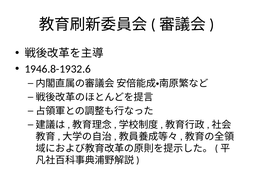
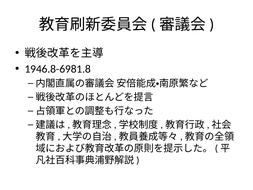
1946.8-1932.6: 1946.8-1932.6 -> 1946.8-6981.8
